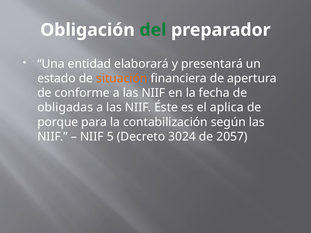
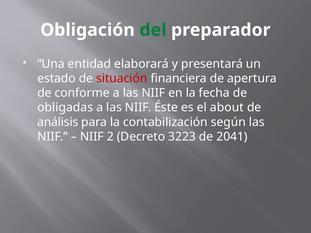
situación colour: orange -> red
aplica: aplica -> about
porque: porque -> análisis
5: 5 -> 2
3024: 3024 -> 3223
2057: 2057 -> 2041
